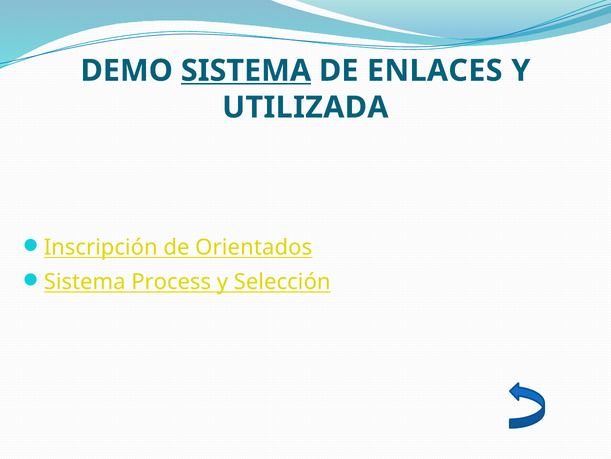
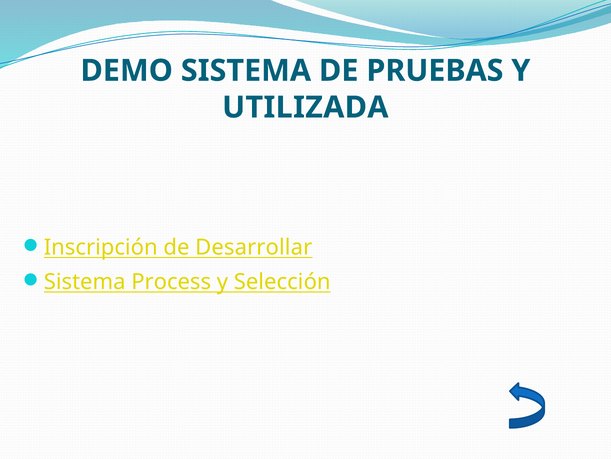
SISTEMA at (246, 71) underline: present -> none
ENLACES: ENLACES -> PRUEBAS
Orientados: Orientados -> Desarrollar
